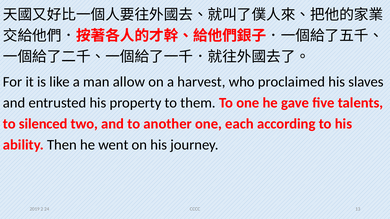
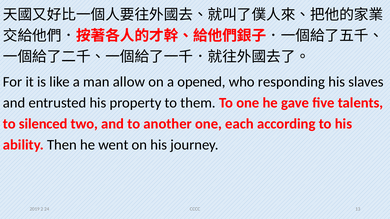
harvest: harvest -> opened
proclaimed: proclaimed -> responding
